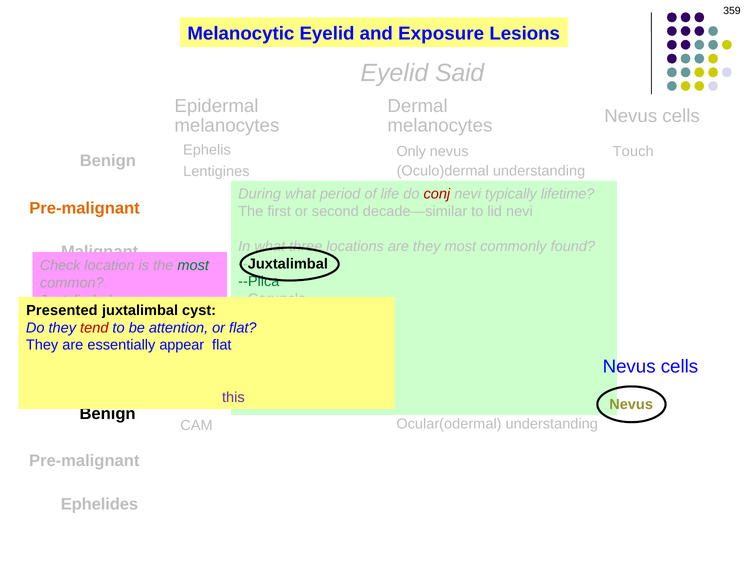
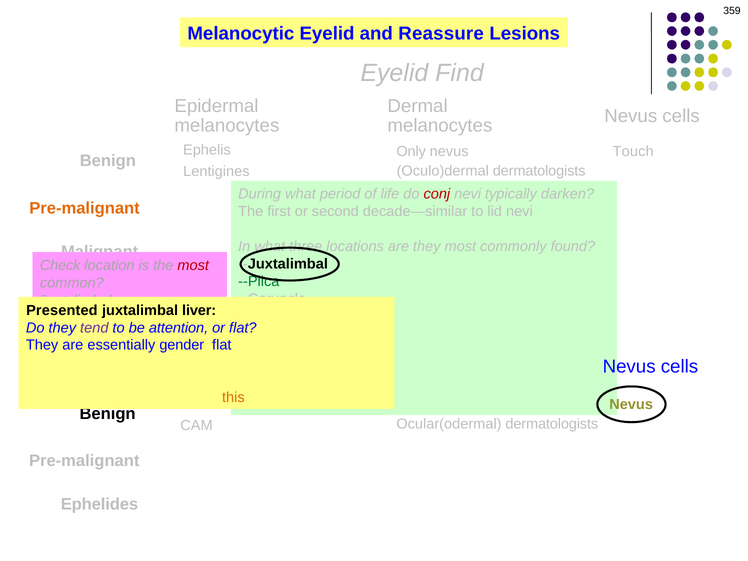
Exposure: Exposure -> Reassure
Said: Said -> Find
Oculo)dermal understanding: understanding -> dermatologists
lifetime: lifetime -> darken
most at (193, 265) colour: green -> red
cyst: cyst -> liver
tend colour: red -> purple
appear: appear -> gender
this colour: purple -> orange
Ocular(odermal understanding: understanding -> dermatologists
